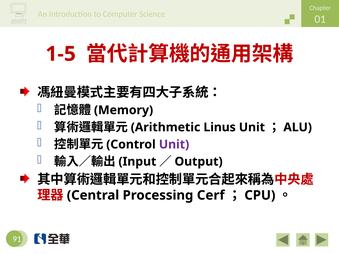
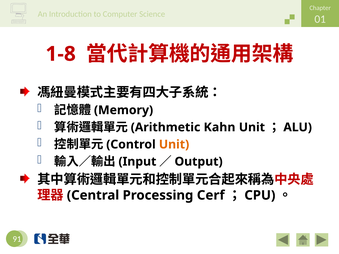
1-5: 1-5 -> 1-8
Linus: Linus -> Kahn
Unit at (174, 145) colour: purple -> orange
